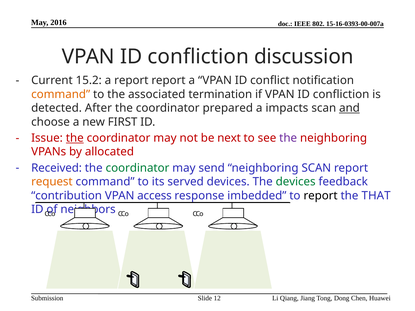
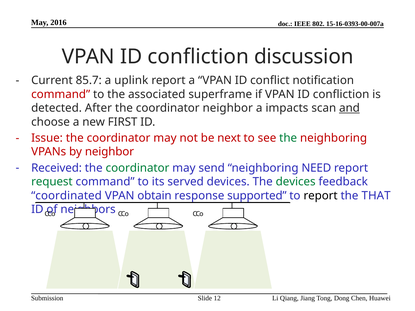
15.2: 15.2 -> 85.7
a report: report -> uplink
command at (61, 94) colour: orange -> red
termination: termination -> superframe
coordinator prepared: prepared -> neighbor
the at (75, 138) underline: present -> none
the at (288, 138) colour: purple -> green
by allocated: allocated -> neighbor
neighboring SCAN: SCAN -> NEED
request colour: orange -> green
contribution: contribution -> coordinated
access: access -> obtain
imbedded: imbedded -> supported
